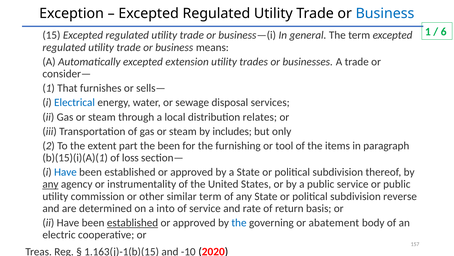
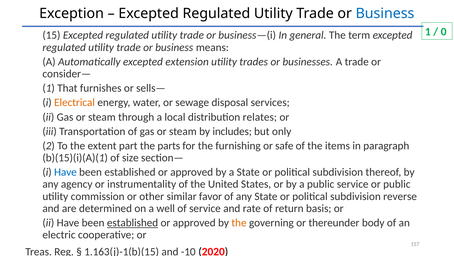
6: 6 -> 0
Electrical colour: blue -> orange
the been: been -> parts
tool: tool -> safe
loss: loss -> size
any at (50, 184) underline: present -> none
similar term: term -> favor
into: into -> well
the at (239, 222) colour: blue -> orange
abatement: abatement -> thereunder
